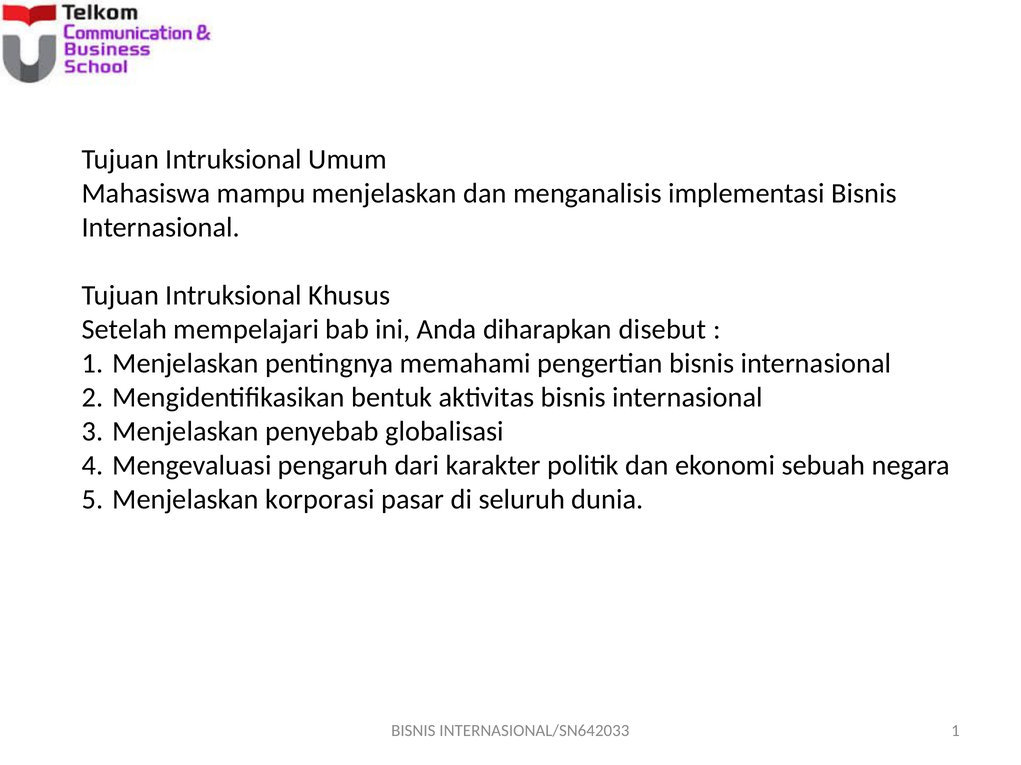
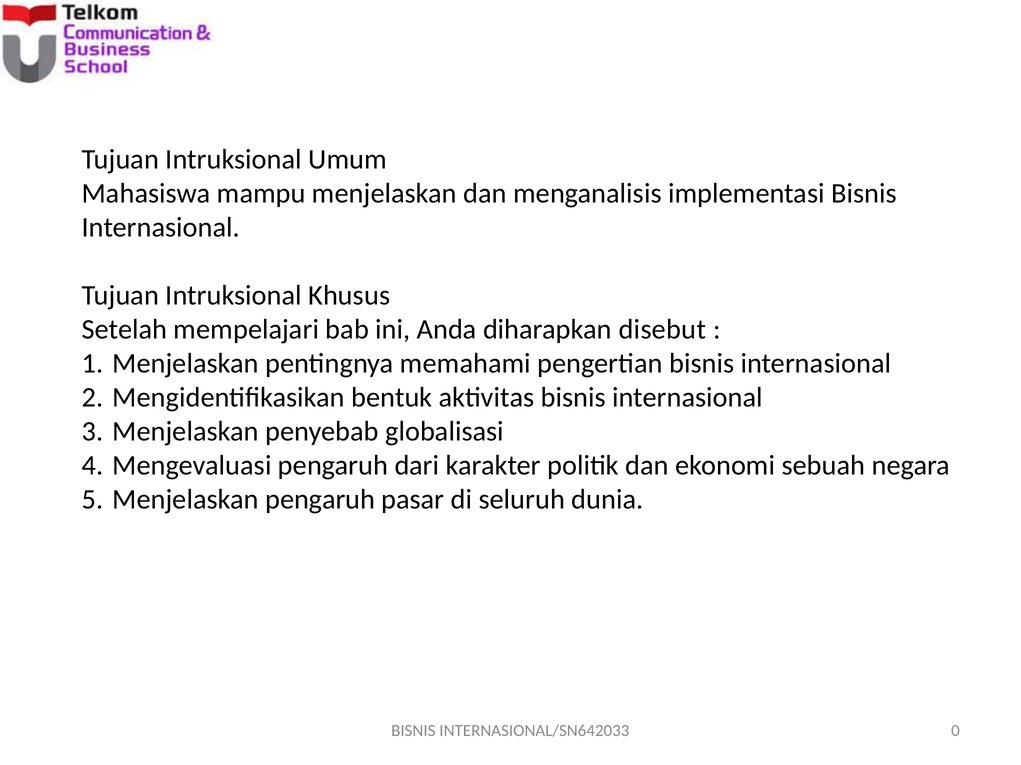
Menjelaskan korporasi: korporasi -> pengaruh
INTERNASIONAL/SN642033 1: 1 -> 0
